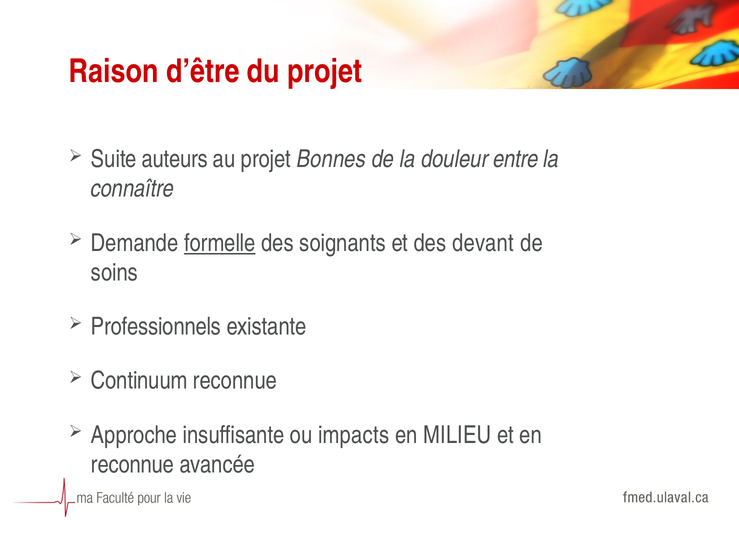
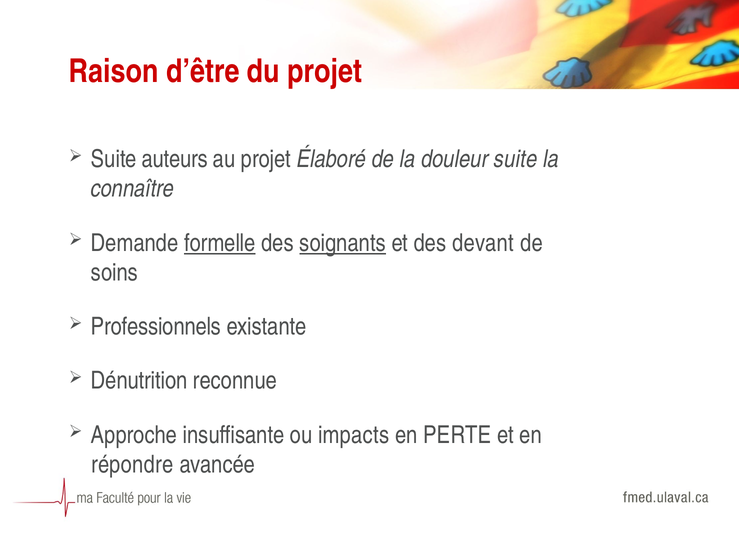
Bonnes: Bonnes -> Élaboré
douleur entre: entre -> suite
soignants underline: none -> present
Continuum: Continuum -> Dénutrition
MILIEU: MILIEU -> PERTE
reconnue at (133, 465): reconnue -> répondre
